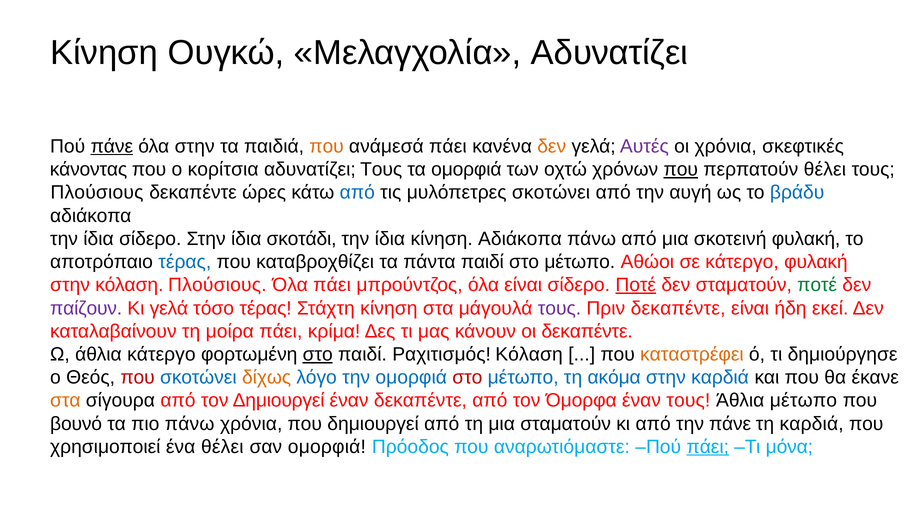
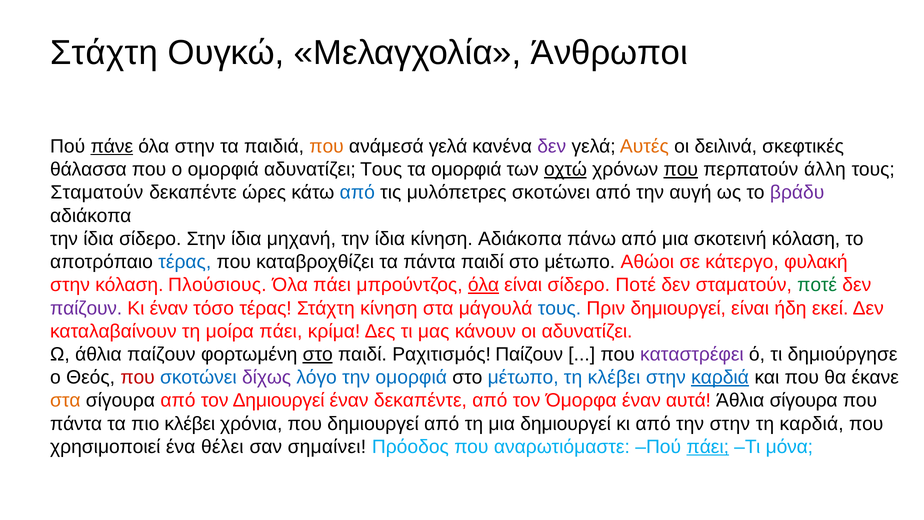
Κίνηση at (104, 53): Κίνηση -> Στάχτη
Μελαγχολία Αδυνατίζει: Αδυνατίζει -> Άνθρωποι
ανάμεσά πάει: πάει -> γελά
δεν at (552, 146) colour: orange -> purple
Αυτές colour: purple -> orange
οι χρόνια: χρόνια -> δειλινά
κάνοντας: κάνοντας -> θάλασσα
ο κορίτσια: κορίτσια -> ομορφιά
οχτώ underline: none -> present
περπατούν θέλει: θέλει -> άλλη
Πλούσιους at (97, 192): Πλούσιους -> Σταματούν
βράδυ colour: blue -> purple
σκοτάδι: σκοτάδι -> μηχανή
σκοτεινή φυλακή: φυλακή -> κόλαση
όλα at (483, 285) underline: none -> present
Ποτέ at (636, 285) underline: present -> none
Κι γελά: γελά -> έναν
τους at (559, 308) colour: purple -> blue
Πριν δεκαπέντε: δεκαπέντε -> δημιουργεί
οι δεκαπέντε: δεκαπέντε -> αδυνατίζει
άθλια κάτεργο: κάτεργο -> παίζουν
Ραχιτισμός Κόλαση: Κόλαση -> Παίζουν
καταστρέφει colour: orange -> purple
δίχως colour: orange -> purple
στο at (467, 377) colour: red -> black
τη ακόμα: ακόμα -> κλέβει
καρδιά at (720, 377) underline: none -> present
έναν τους: τους -> αυτά
Άθλια μέτωπο: μέτωπο -> σίγουρα
βουνό at (76, 424): βουνό -> πάντα
πιο πάνω: πάνω -> κλέβει
μια σταματούν: σταματούν -> δημιουργεί
την πάνε: πάνε -> στην
σαν ομορφιά: ομορφιά -> σημαίνει
